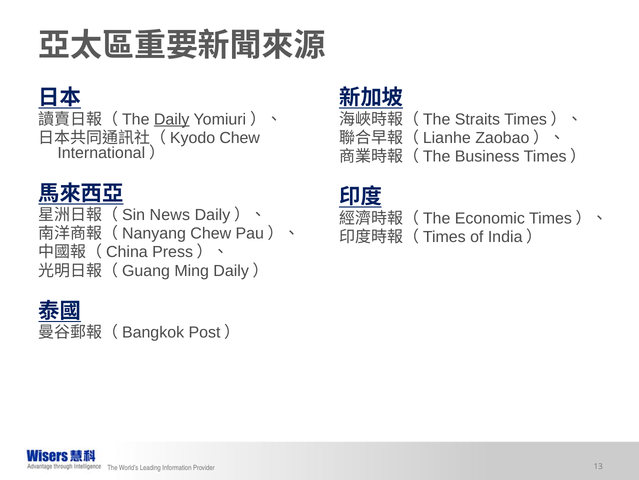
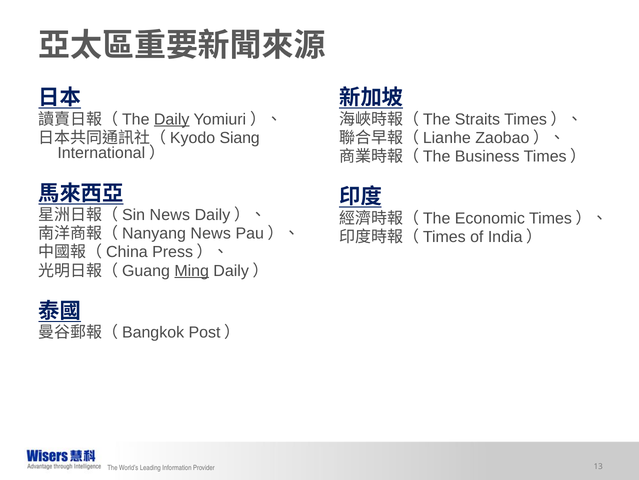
Chew at (240, 138): Chew -> Siang
Chew at (211, 233): Chew -> News
Ming underline: none -> present
